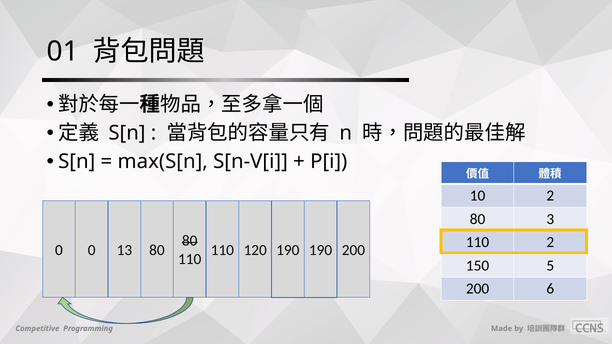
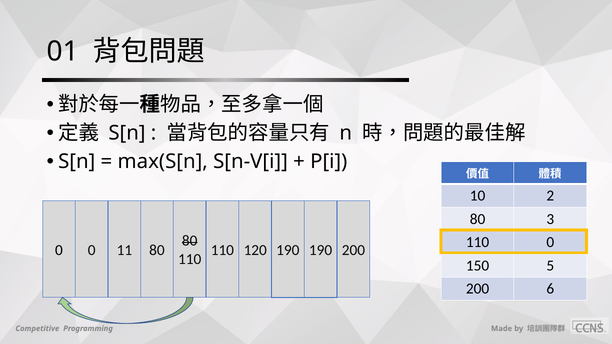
110 2: 2 -> 0
13: 13 -> 11
